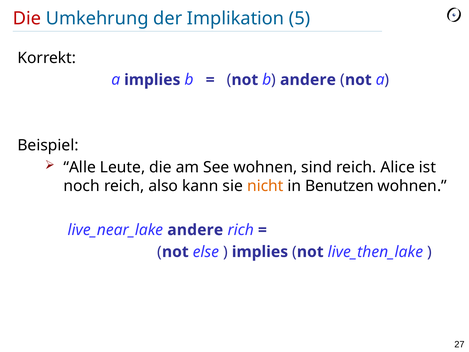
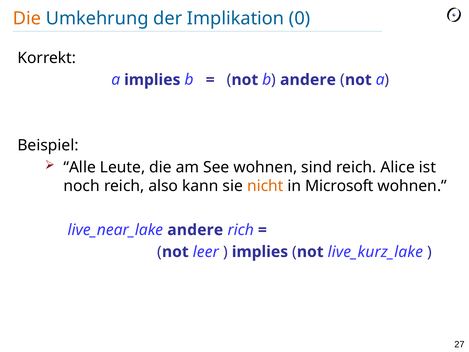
Die at (27, 18) colour: red -> orange
5: 5 -> 0
Benutzen: Benutzen -> Microsoft
else: else -> leer
live_then_lake: live_then_lake -> live_kurz_lake
